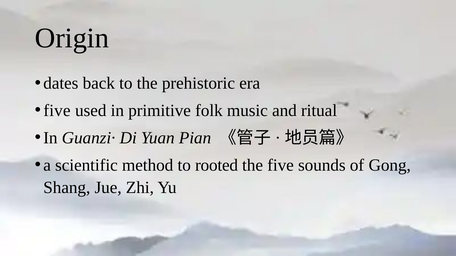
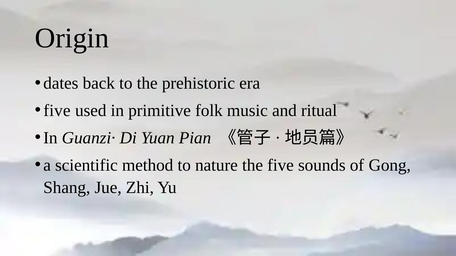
rooted: rooted -> nature
